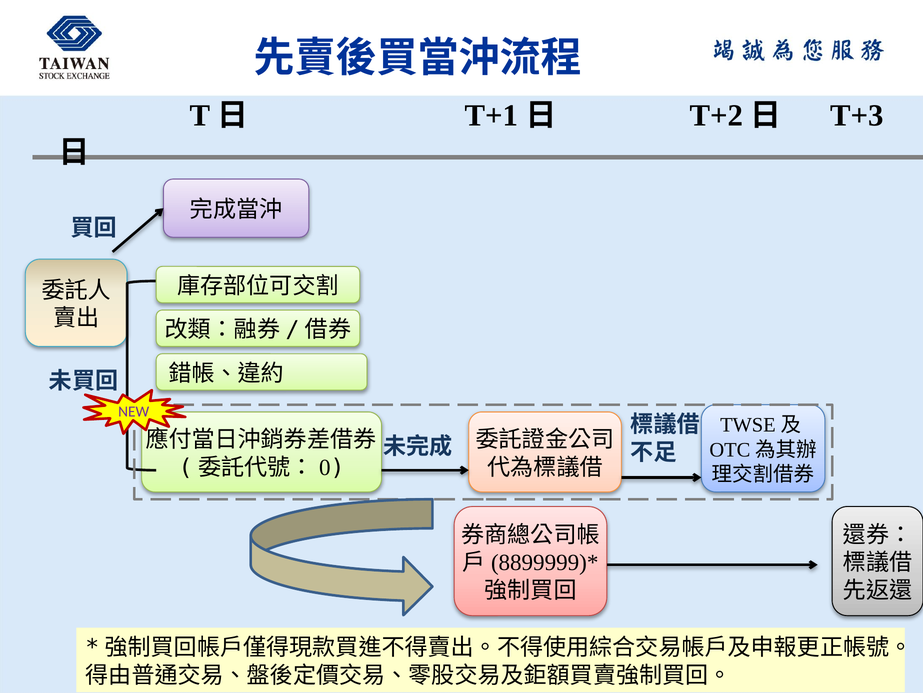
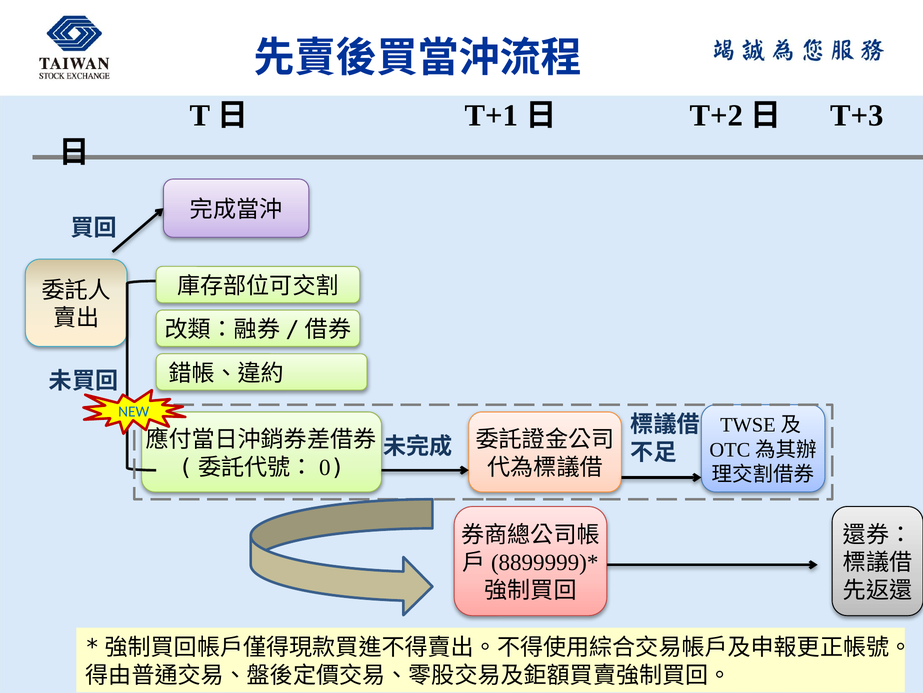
NEW colour: purple -> blue
